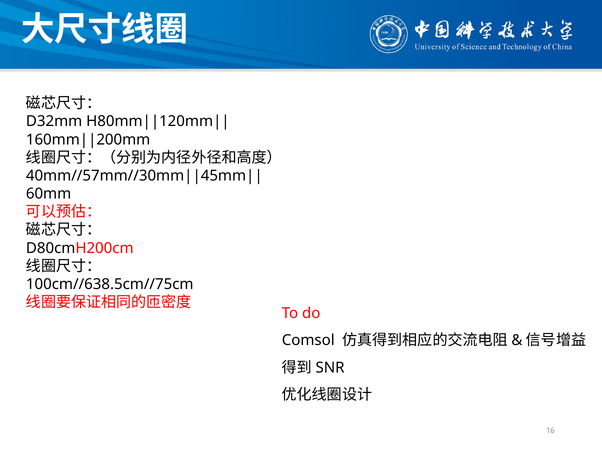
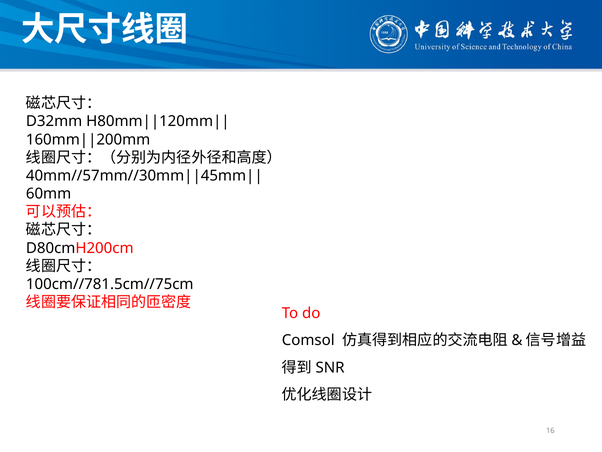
100cm//638.5cm//75cm: 100cm//638.5cm//75cm -> 100cm//781.5cm//75cm
